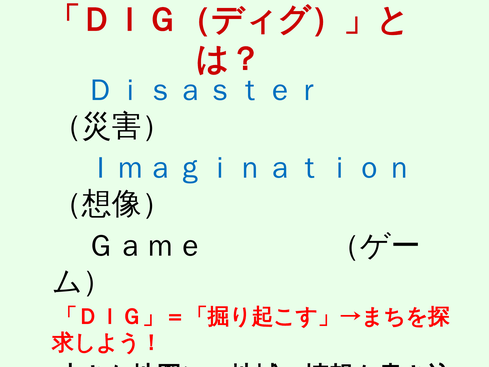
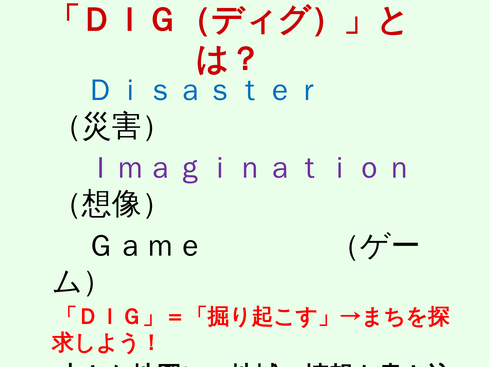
Ｉｍａｇｉｎａｔｉｏｎ colour: blue -> purple
